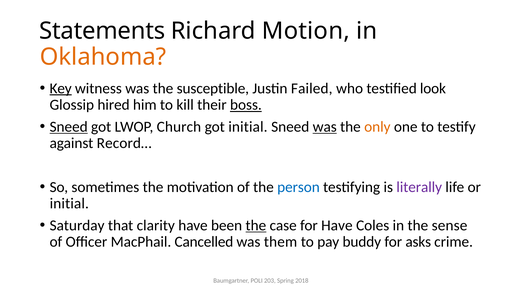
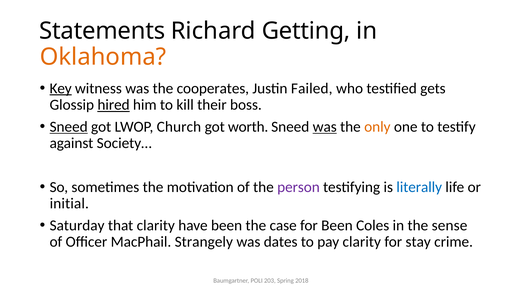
Motion: Motion -> Getting
susceptible: susceptible -> cooperates
look: look -> gets
hired underline: none -> present
boss underline: present -> none
got initial: initial -> worth
Record…: Record… -> Society…
person colour: blue -> purple
literally colour: purple -> blue
the at (256, 225) underline: present -> none
for Have: Have -> Been
Cancelled: Cancelled -> Strangely
them: them -> dates
pay buddy: buddy -> clarity
asks: asks -> stay
